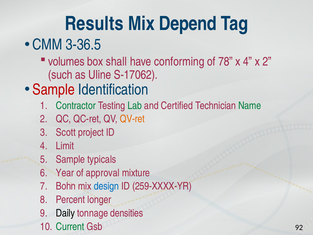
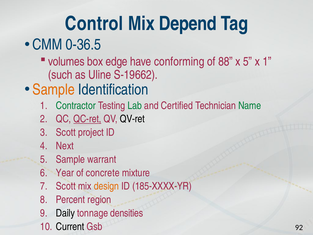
Results: Results -> Control
3-36.5: 3-36.5 -> 0-36.5
shall: shall -> edge
78: 78 -> 88
x 4: 4 -> 5
x 2: 2 -> 1
S-17062: S-17062 -> S-19662
Sample at (54, 89) colour: red -> orange
QC-ret underline: none -> present
QV-ret colour: orange -> black
Limit: Limit -> Next
typicals: typicals -> warrant
approval: approval -> concrete
Bohn at (66, 186): Bohn -> Scott
design colour: blue -> orange
259-XXXX-YR: 259-XXXX-YR -> 185-XXXX-YR
longer: longer -> region
Current colour: green -> black
